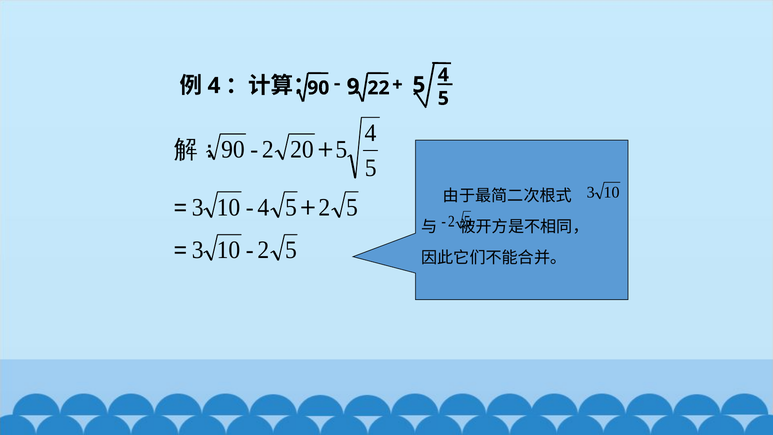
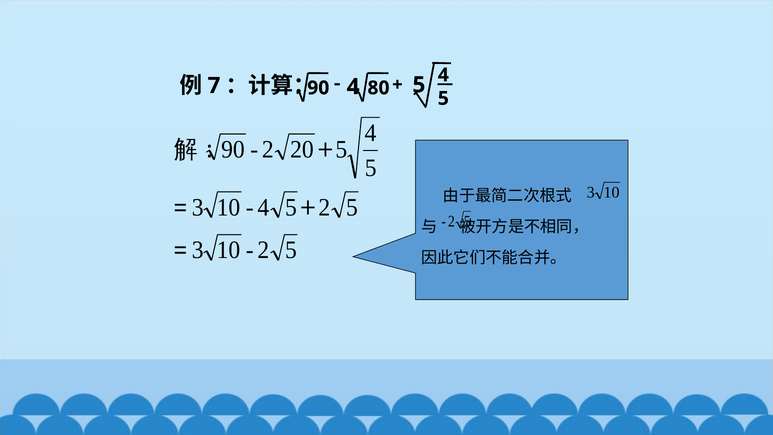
4 at (214, 86): 4 -> 7
9 at (353, 87): 9 -> 4
22: 22 -> 80
